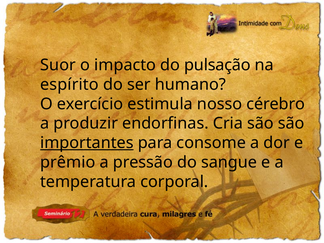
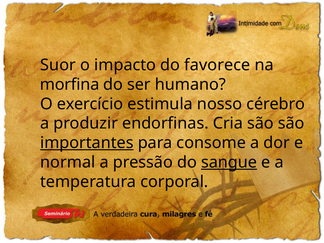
pulsação: pulsação -> favorece
espírito: espírito -> morfina
prêmio: prêmio -> normal
sangue underline: none -> present
